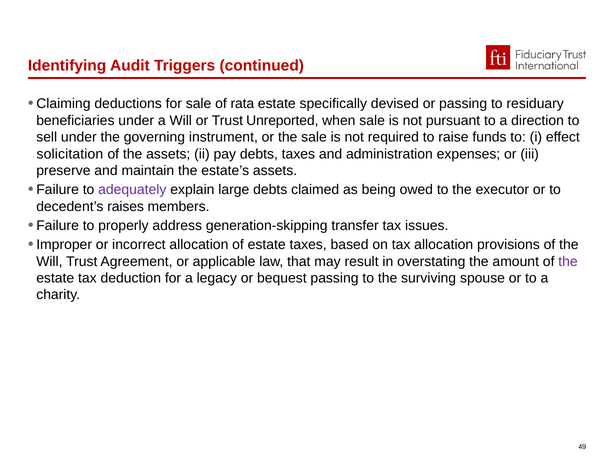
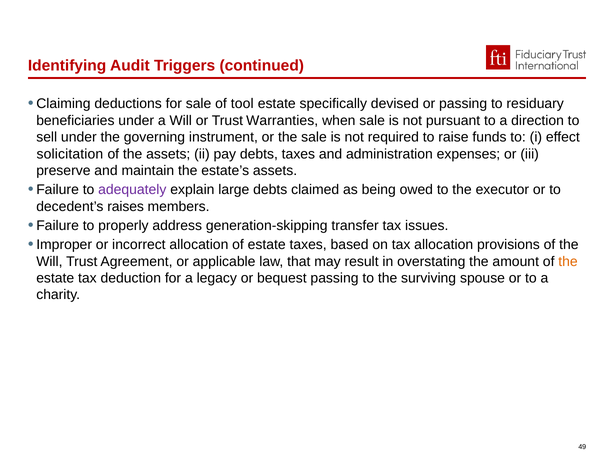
rata: rata -> tool
Unreported: Unreported -> Warranties
the at (568, 262) colour: purple -> orange
